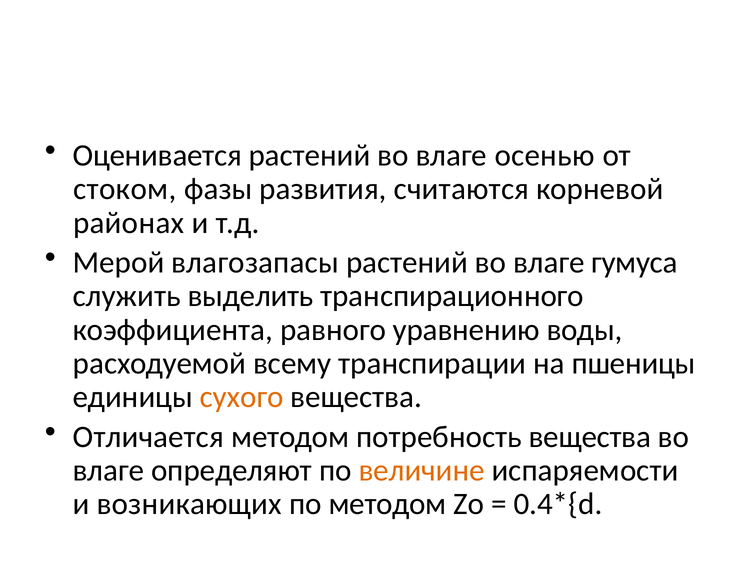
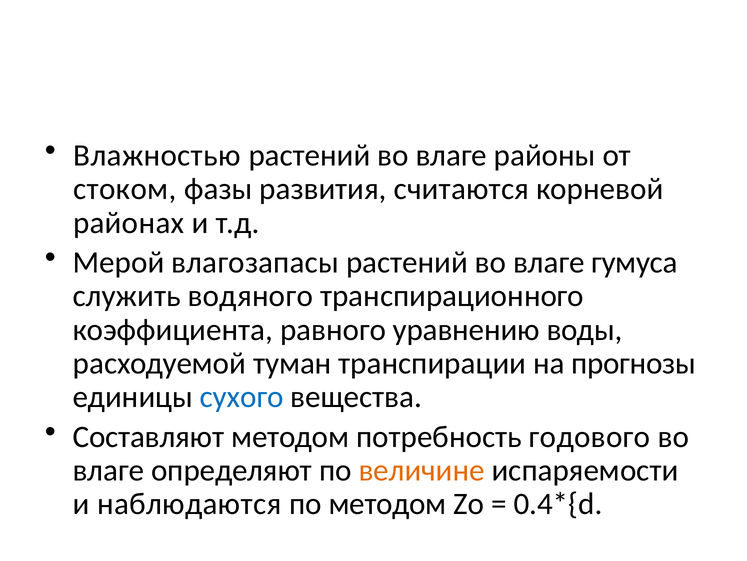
Оценивается: Оценивается -> Влажностью
осенью: осенью -> районы
выделить: выделить -> водяного
всему: всему -> туман
пшеницы: пшеницы -> прогнозы
сухого colour: orange -> blue
Отличается: Отличается -> Составляют
потребность вещества: вещества -> годового
возникающих: возникающих -> наблюдаются
